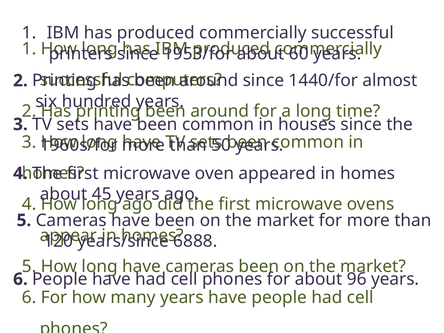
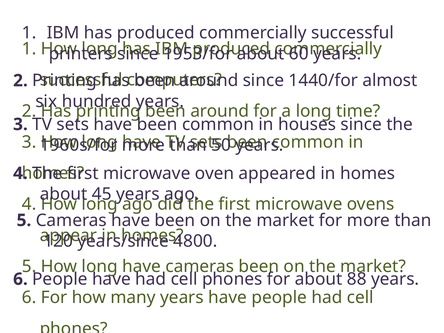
6888: 6888 -> 4800
96: 96 -> 88
